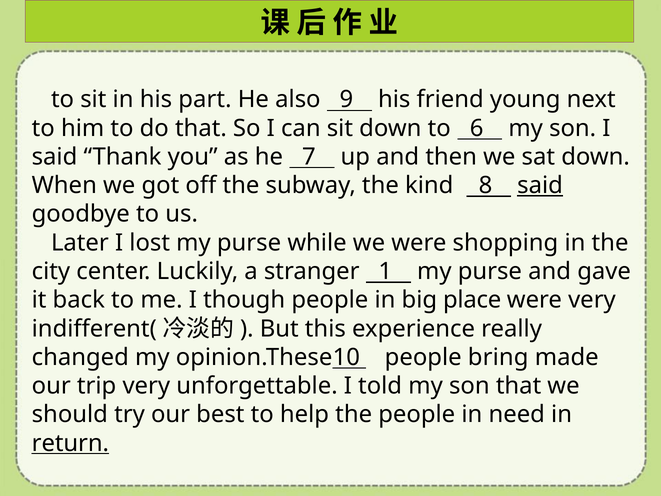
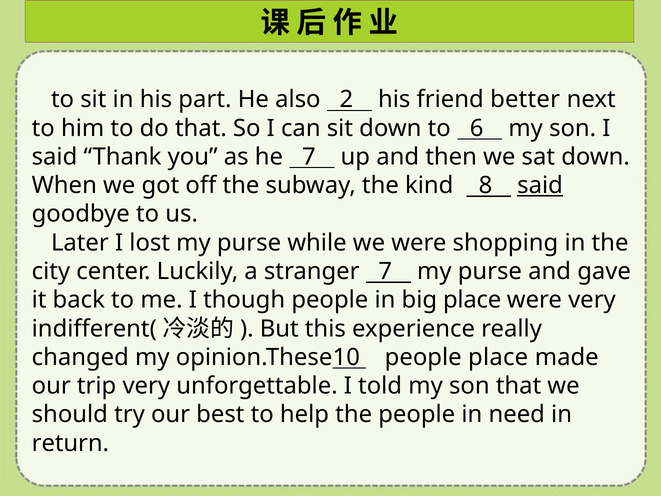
9: 9 -> 2
young: young -> better
stranger 1: 1 -> 7
people bring: bring -> place
return underline: present -> none
